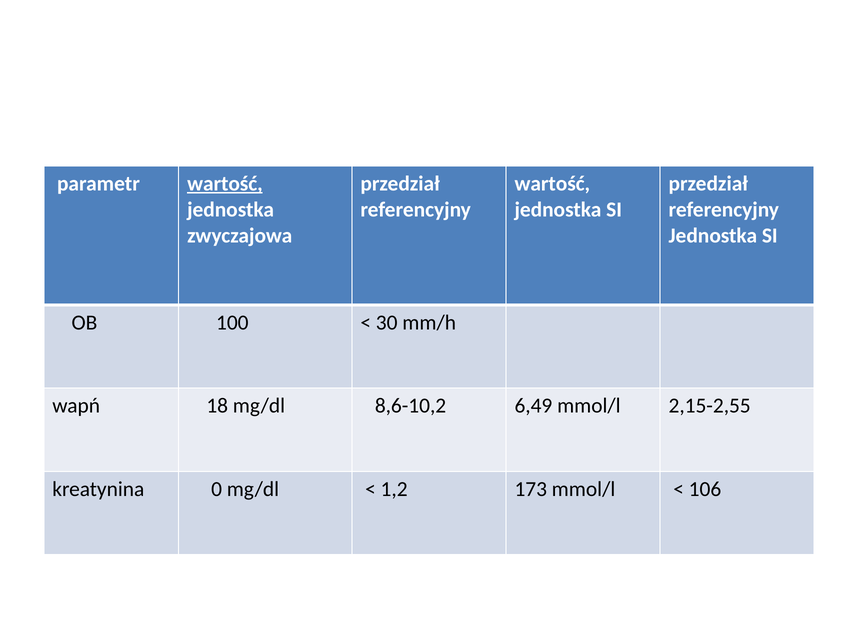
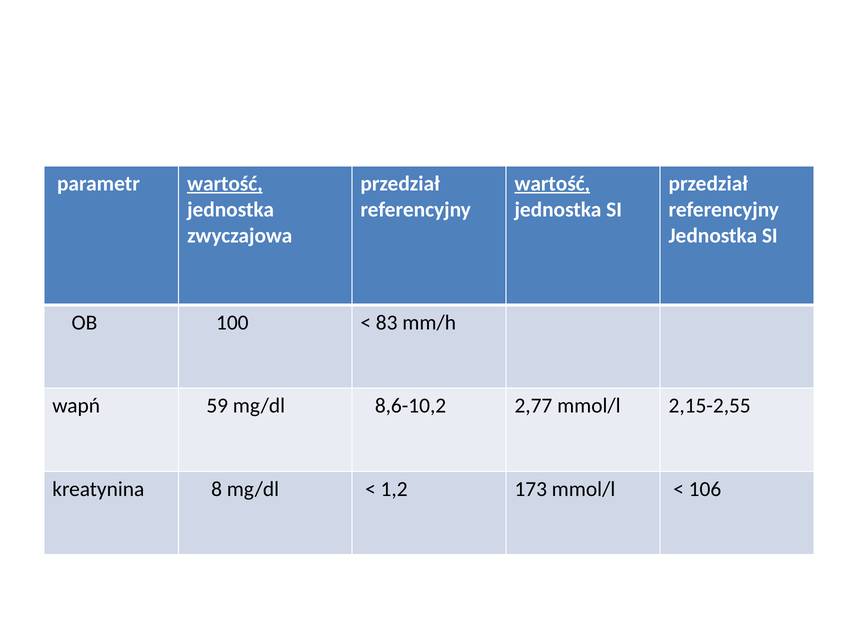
wartość at (552, 184) underline: none -> present
30: 30 -> 83
18: 18 -> 59
6,49: 6,49 -> 2,77
0: 0 -> 8
